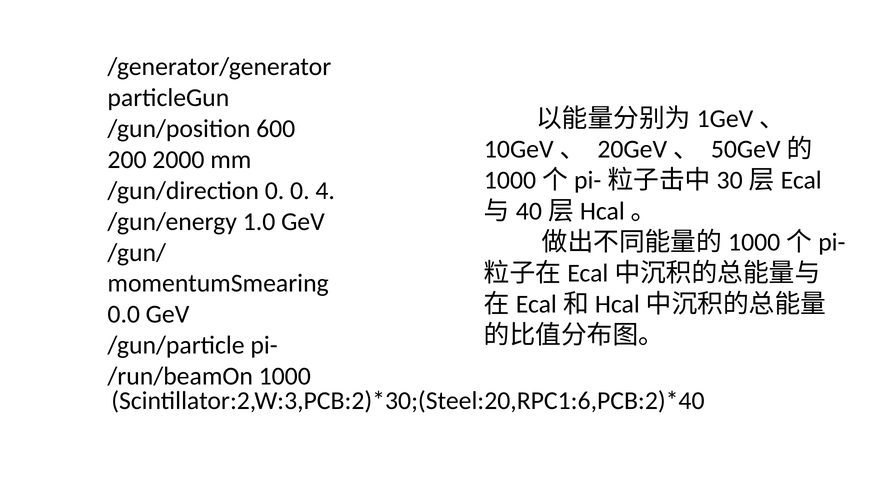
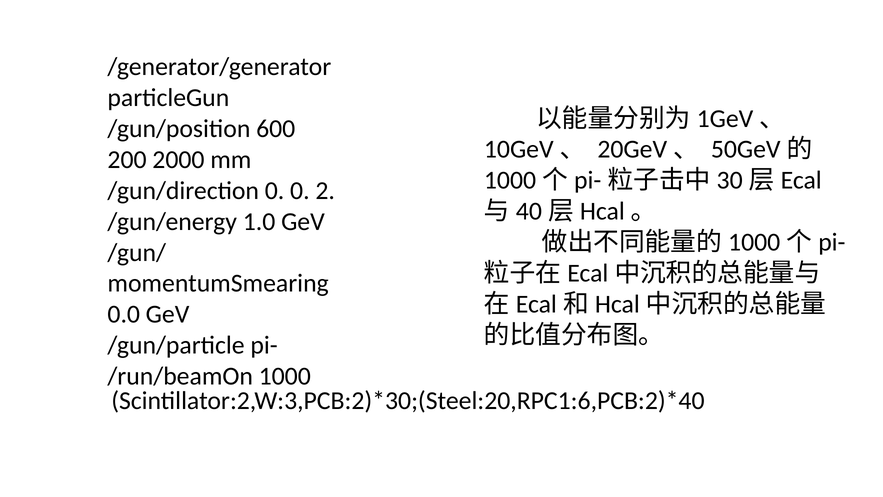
4: 4 -> 2
